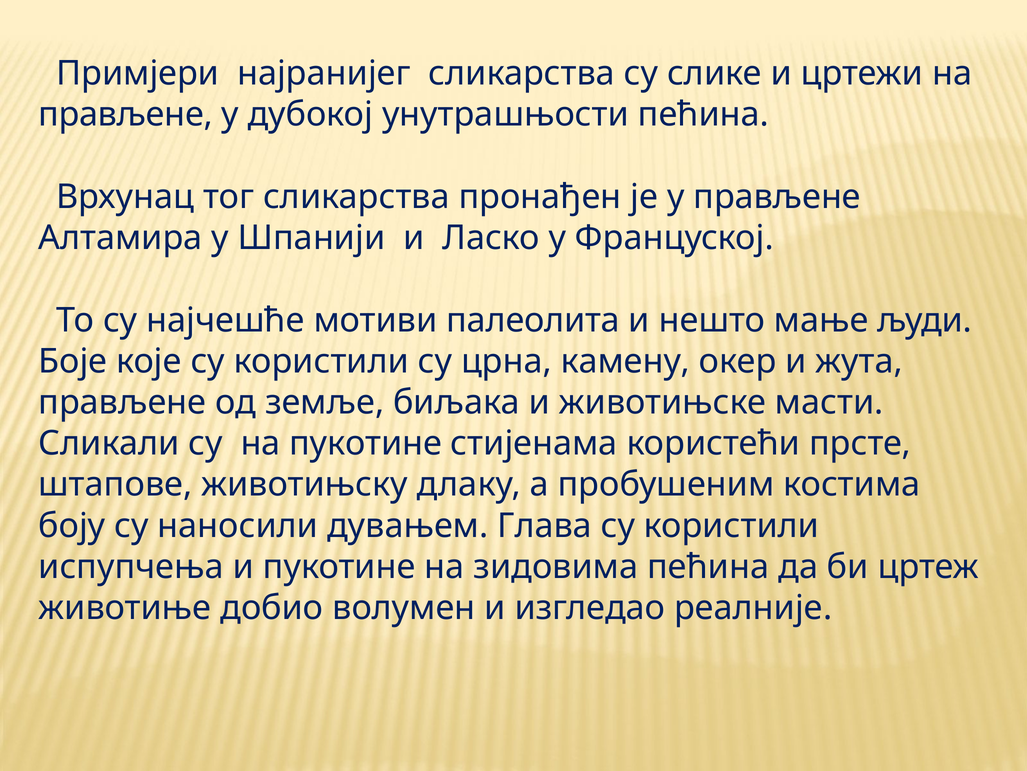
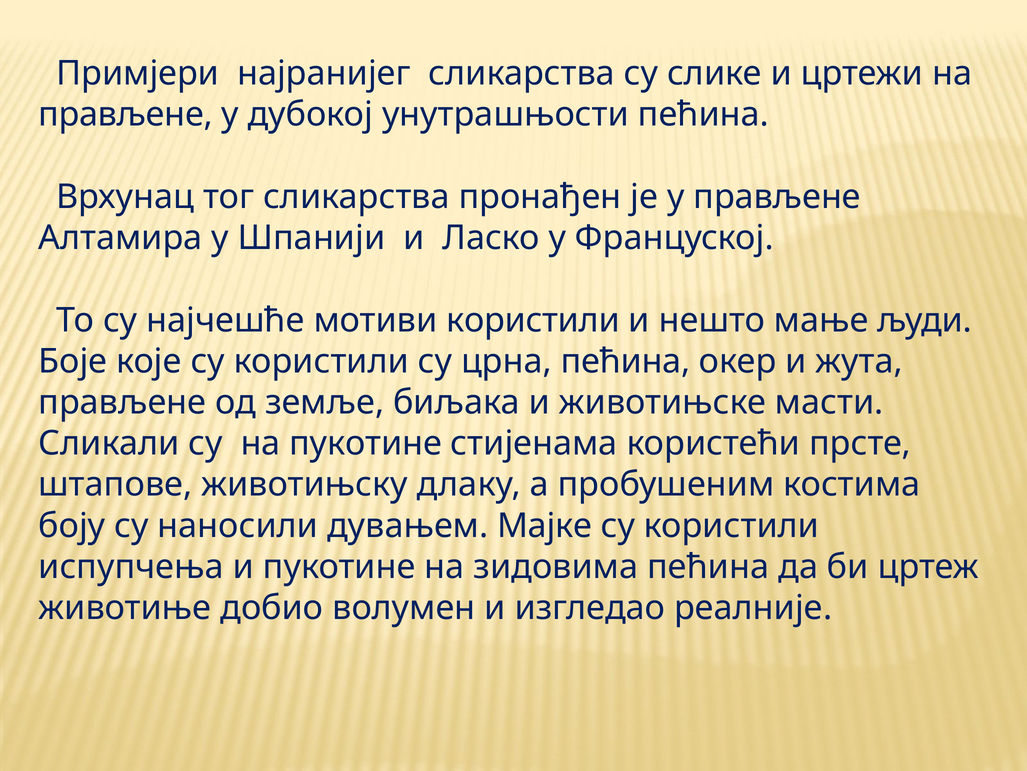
мотиви палеолита: палеолита -> користили
црна камену: камену -> пећина
Глава: Глава -> Мајке
